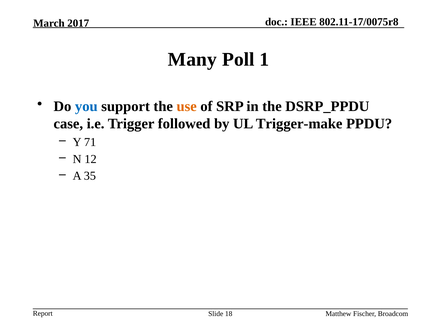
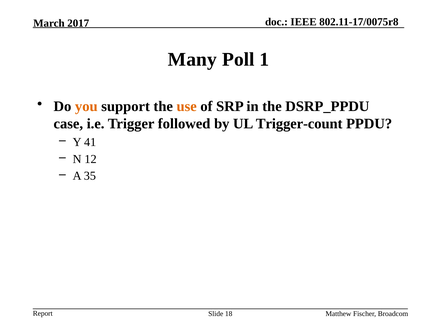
you colour: blue -> orange
Trigger-make: Trigger-make -> Trigger-count
71: 71 -> 41
